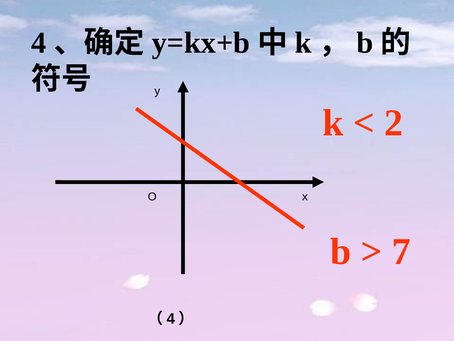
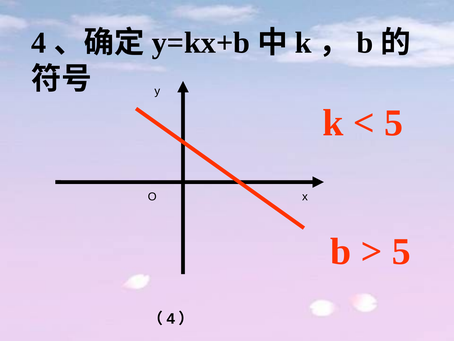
2 at (394, 123): 2 -> 5
7 at (401, 251): 7 -> 5
